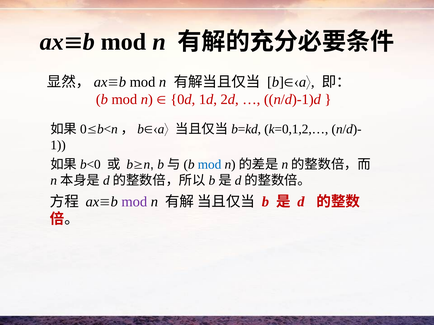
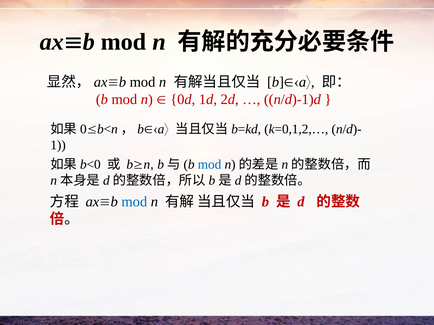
mod at (134, 202) colour: purple -> blue
